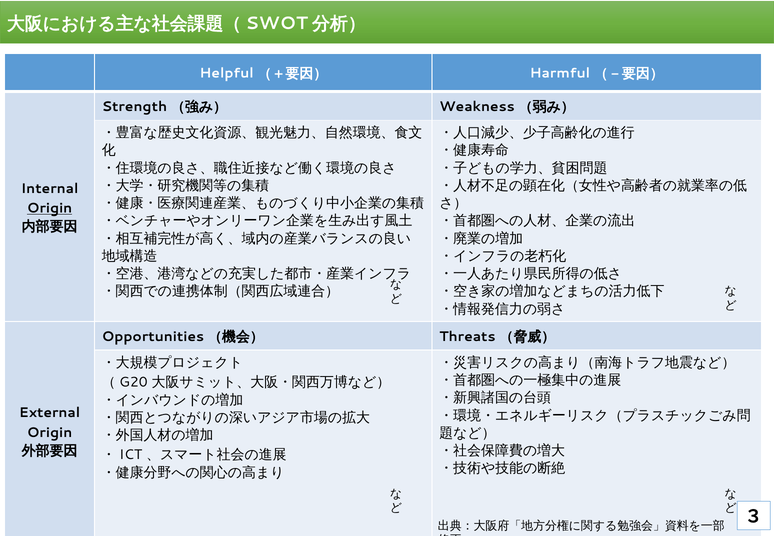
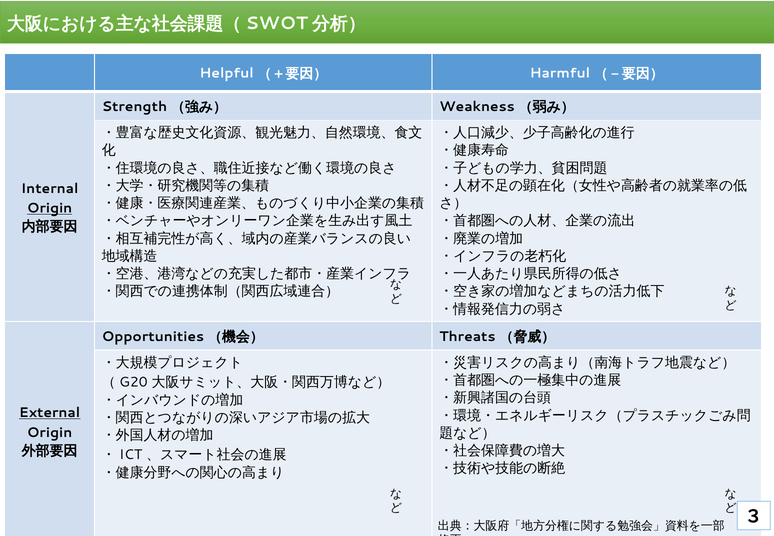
External underline: none -> present
